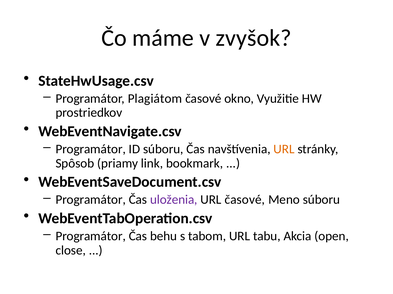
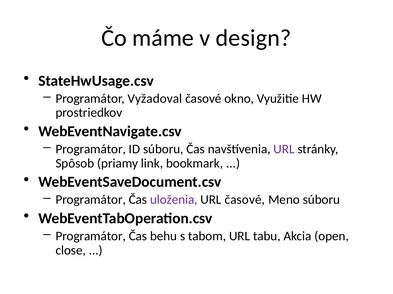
zvyšok: zvyšok -> design
Plagiátom: Plagiátom -> Vyžadoval
URL at (284, 149) colour: orange -> purple
